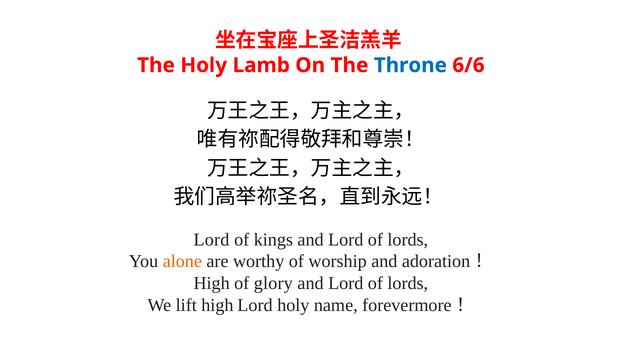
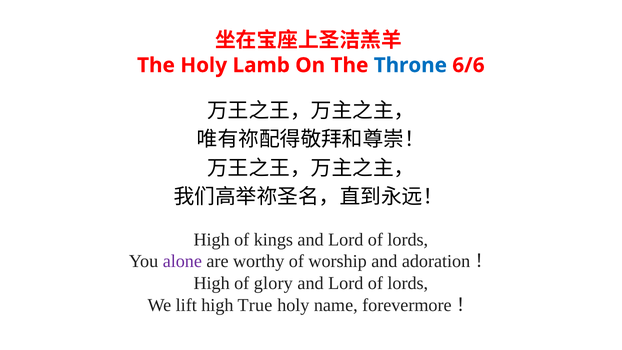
Lord at (212, 240): Lord -> High
alone colour: orange -> purple
high Lord: Lord -> True
